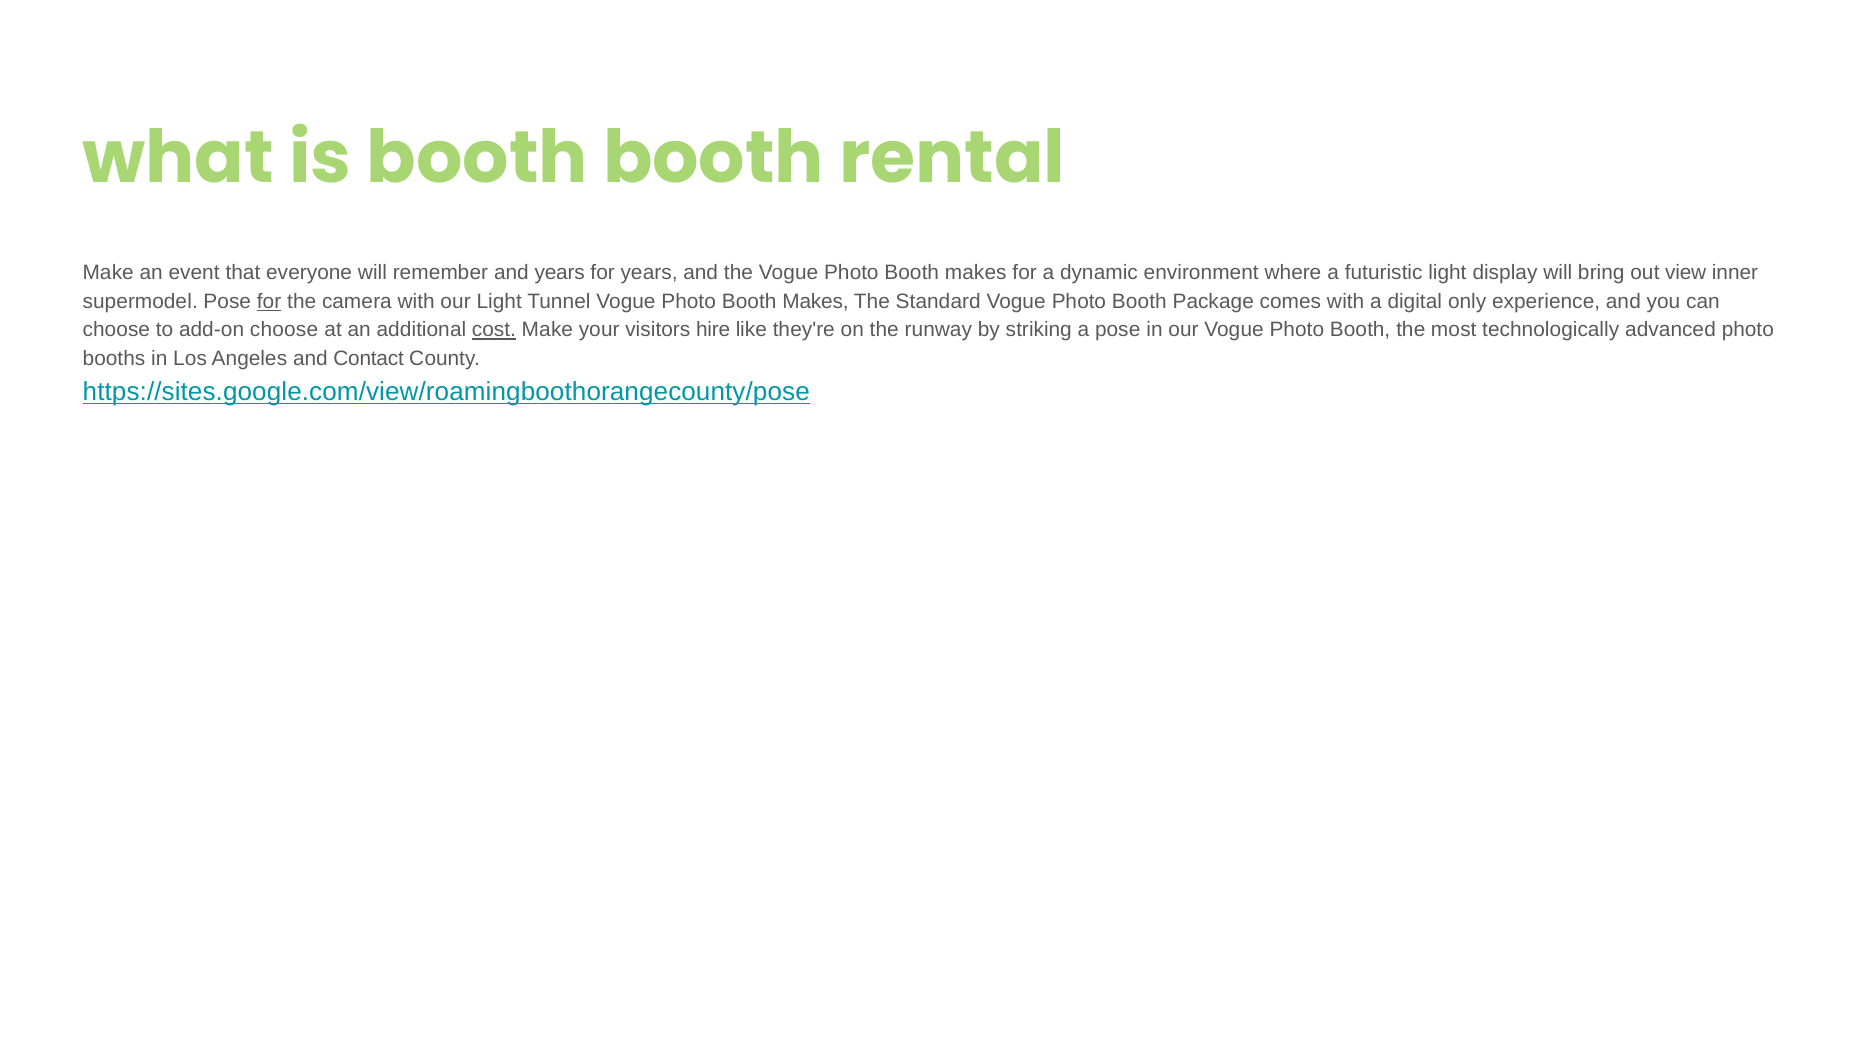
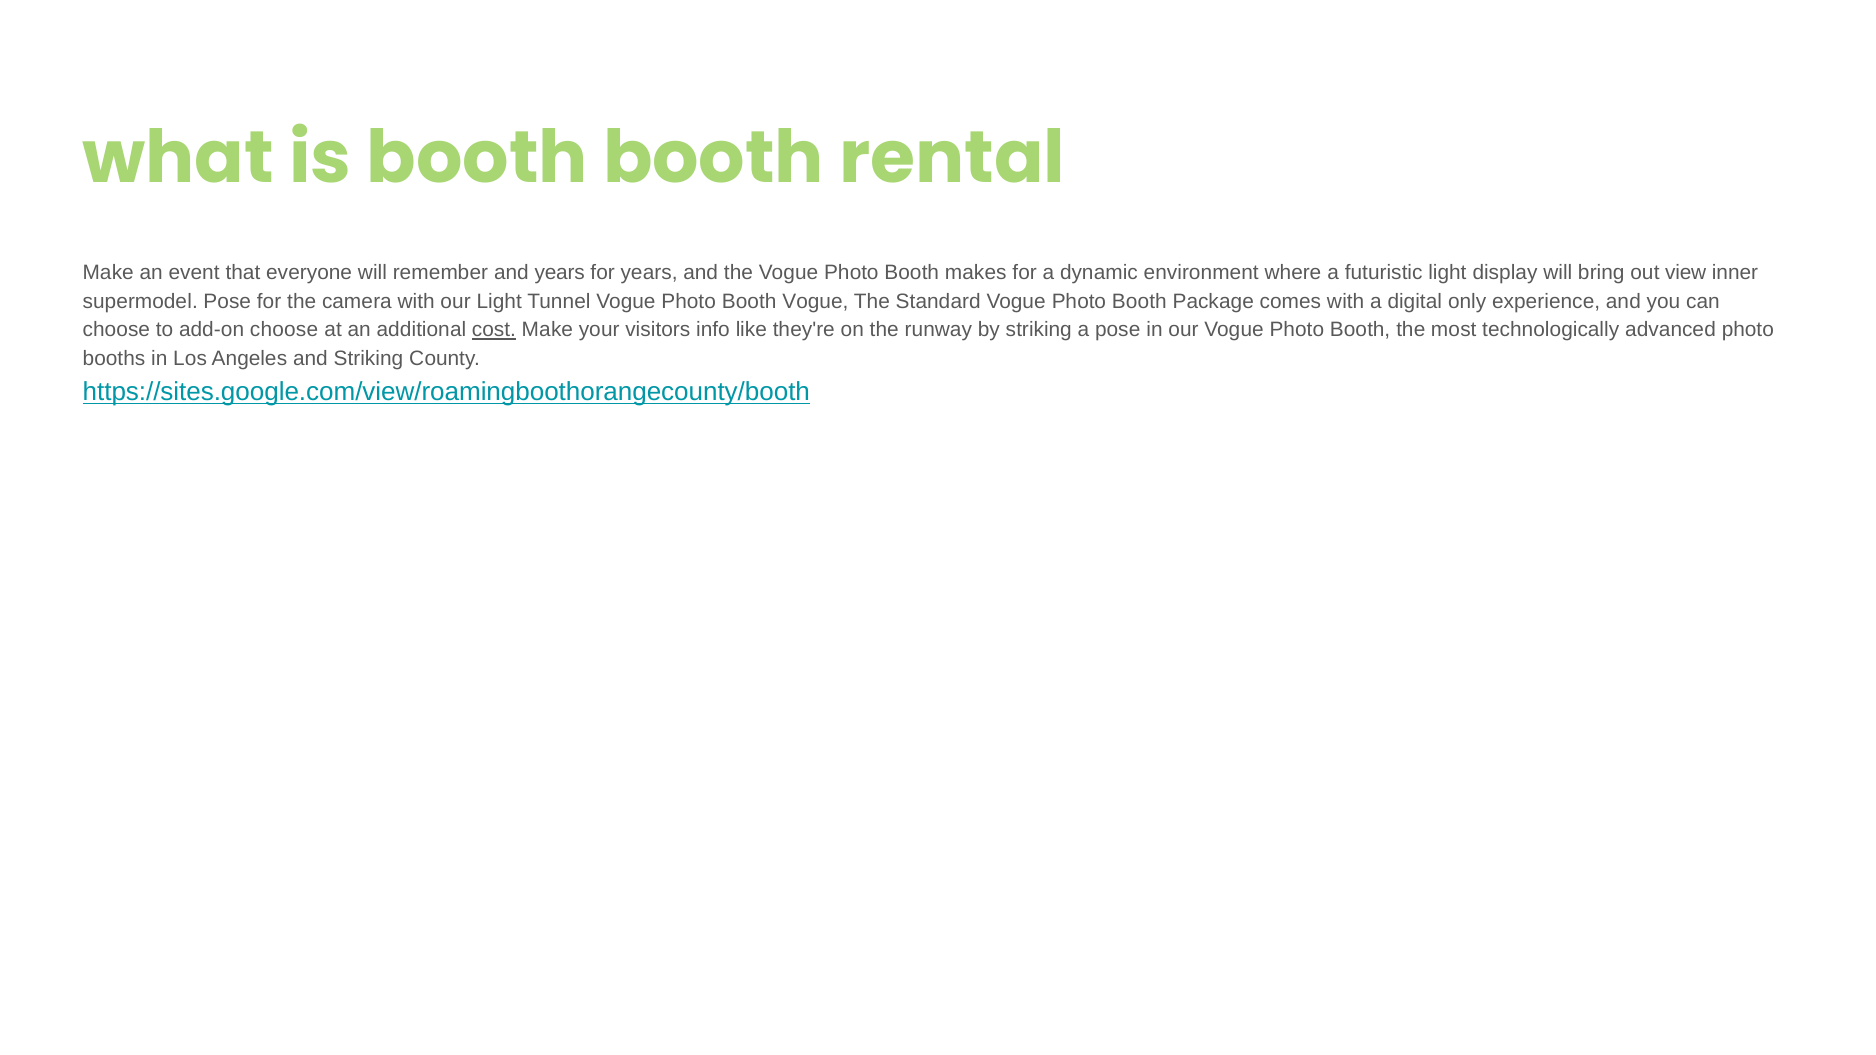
for at (269, 301) underline: present -> none
Makes at (815, 301): Makes -> Vogue
hire: hire -> info
and Contact: Contact -> Striking
https://sites.google.com/view/roamingboothorangecounty/pose: https://sites.google.com/view/roamingboothorangecounty/pose -> https://sites.google.com/view/roamingboothorangecounty/booth
